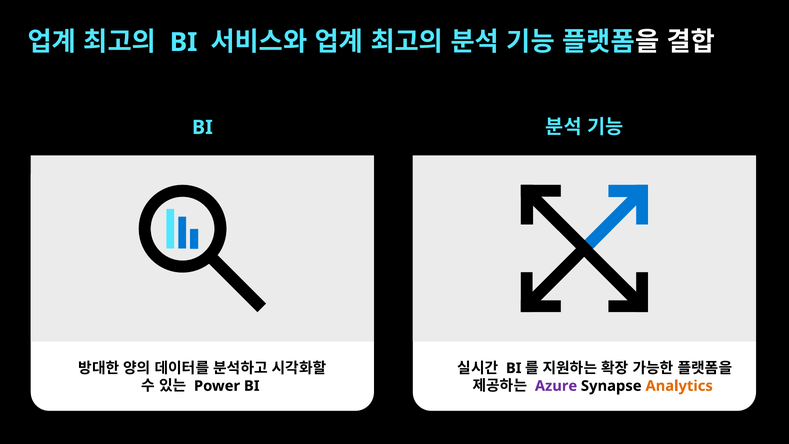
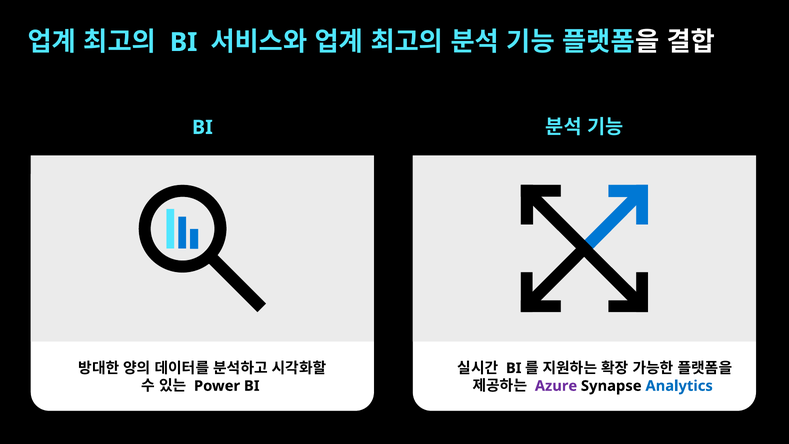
Analytics colour: orange -> blue
